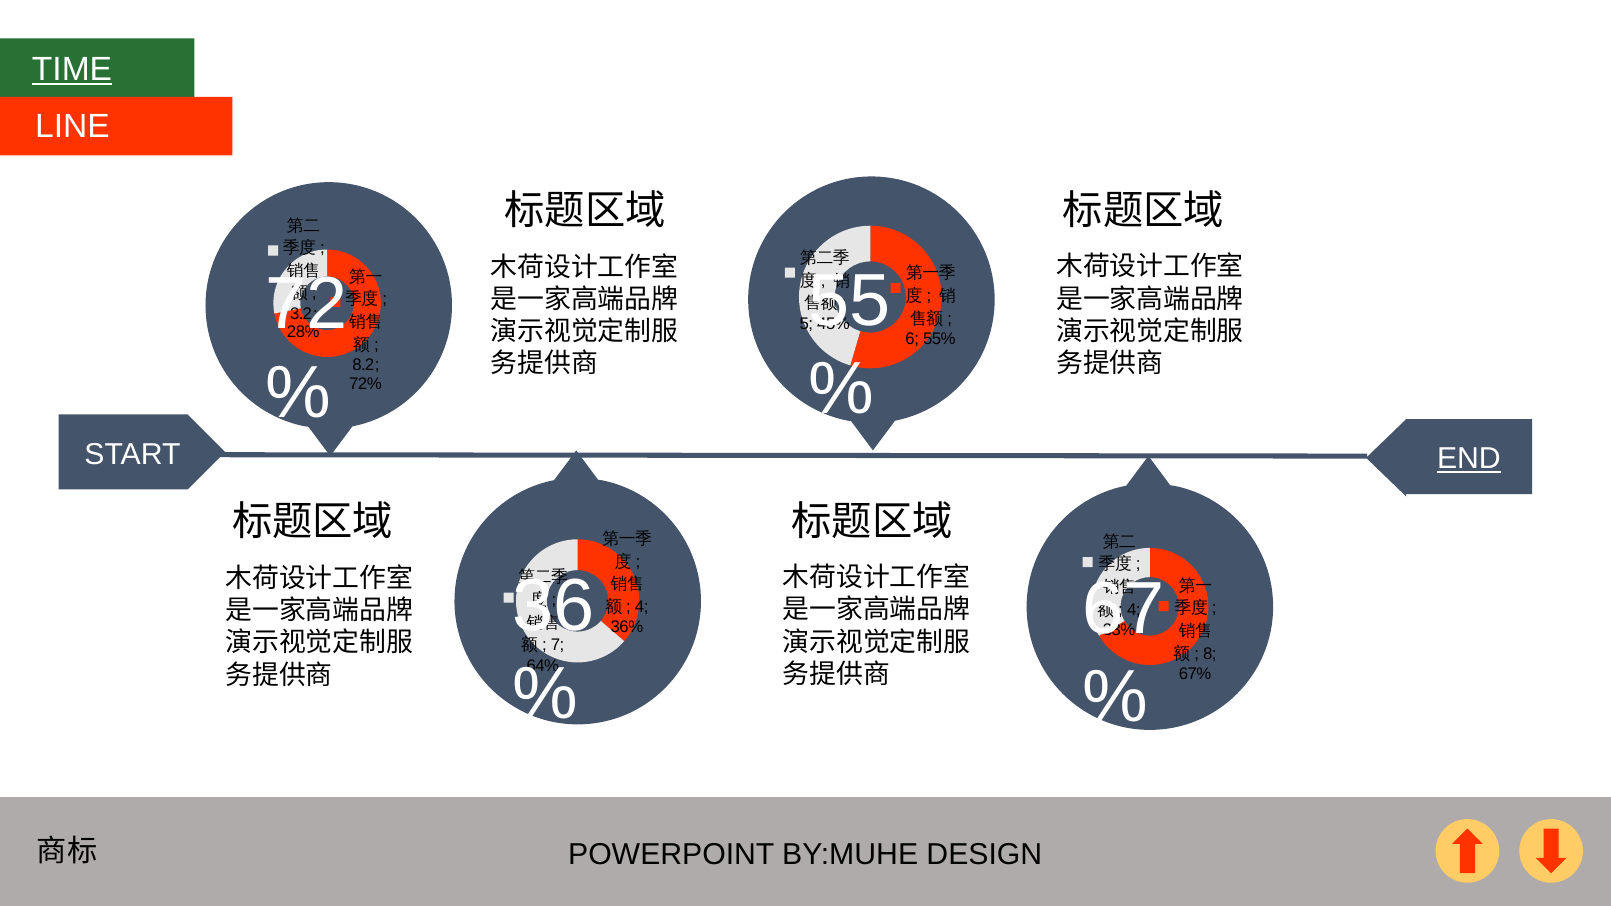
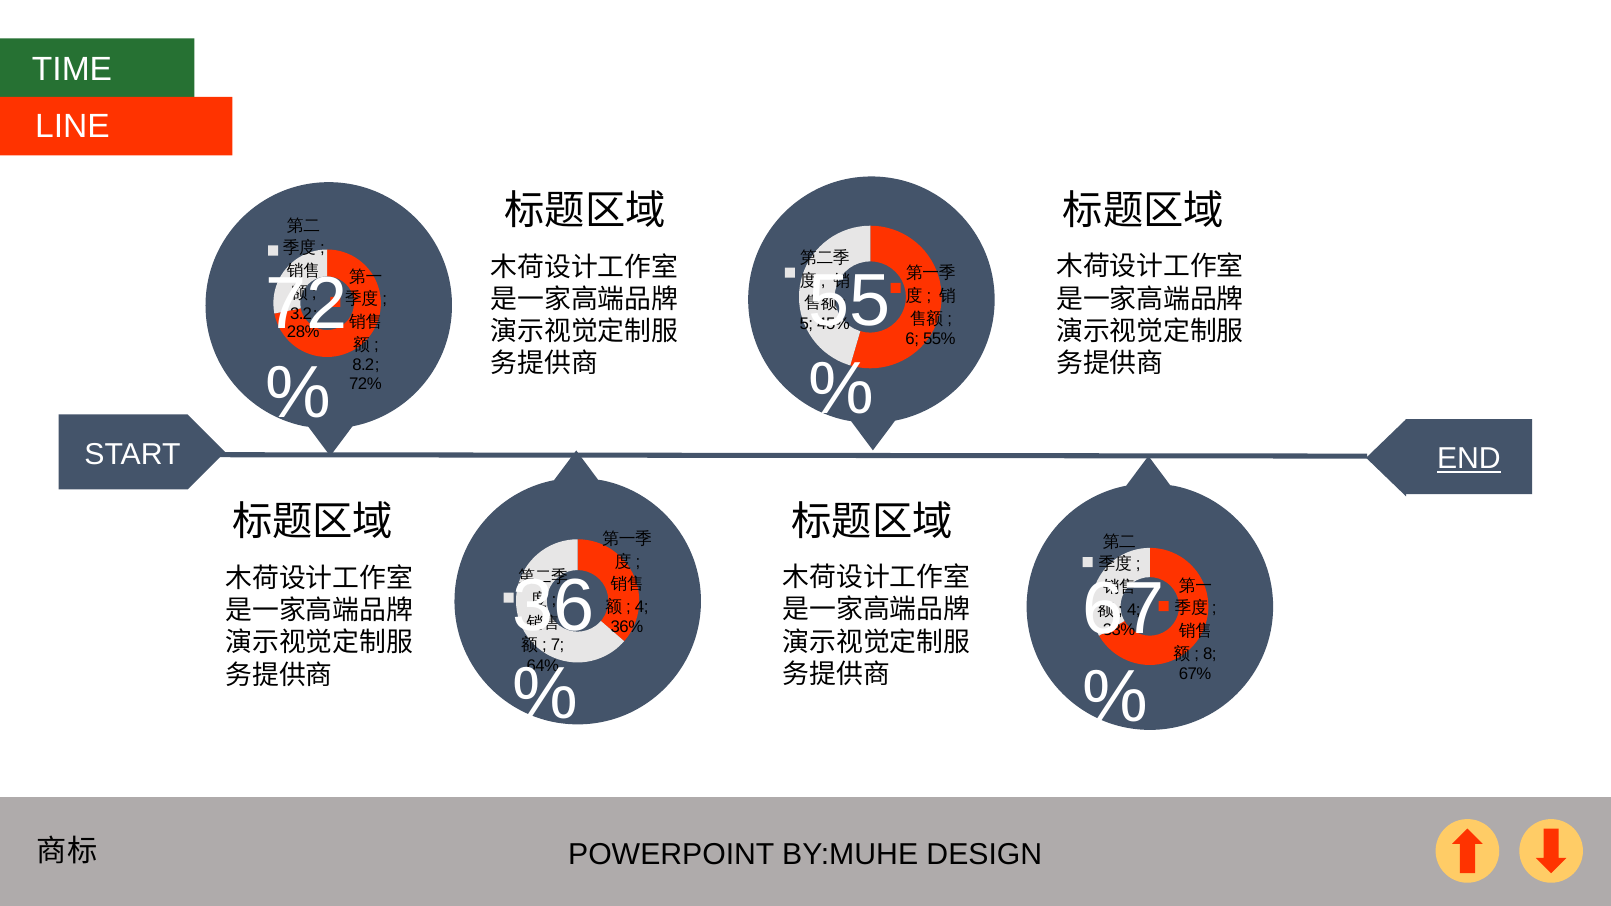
TIME underline: present -> none
